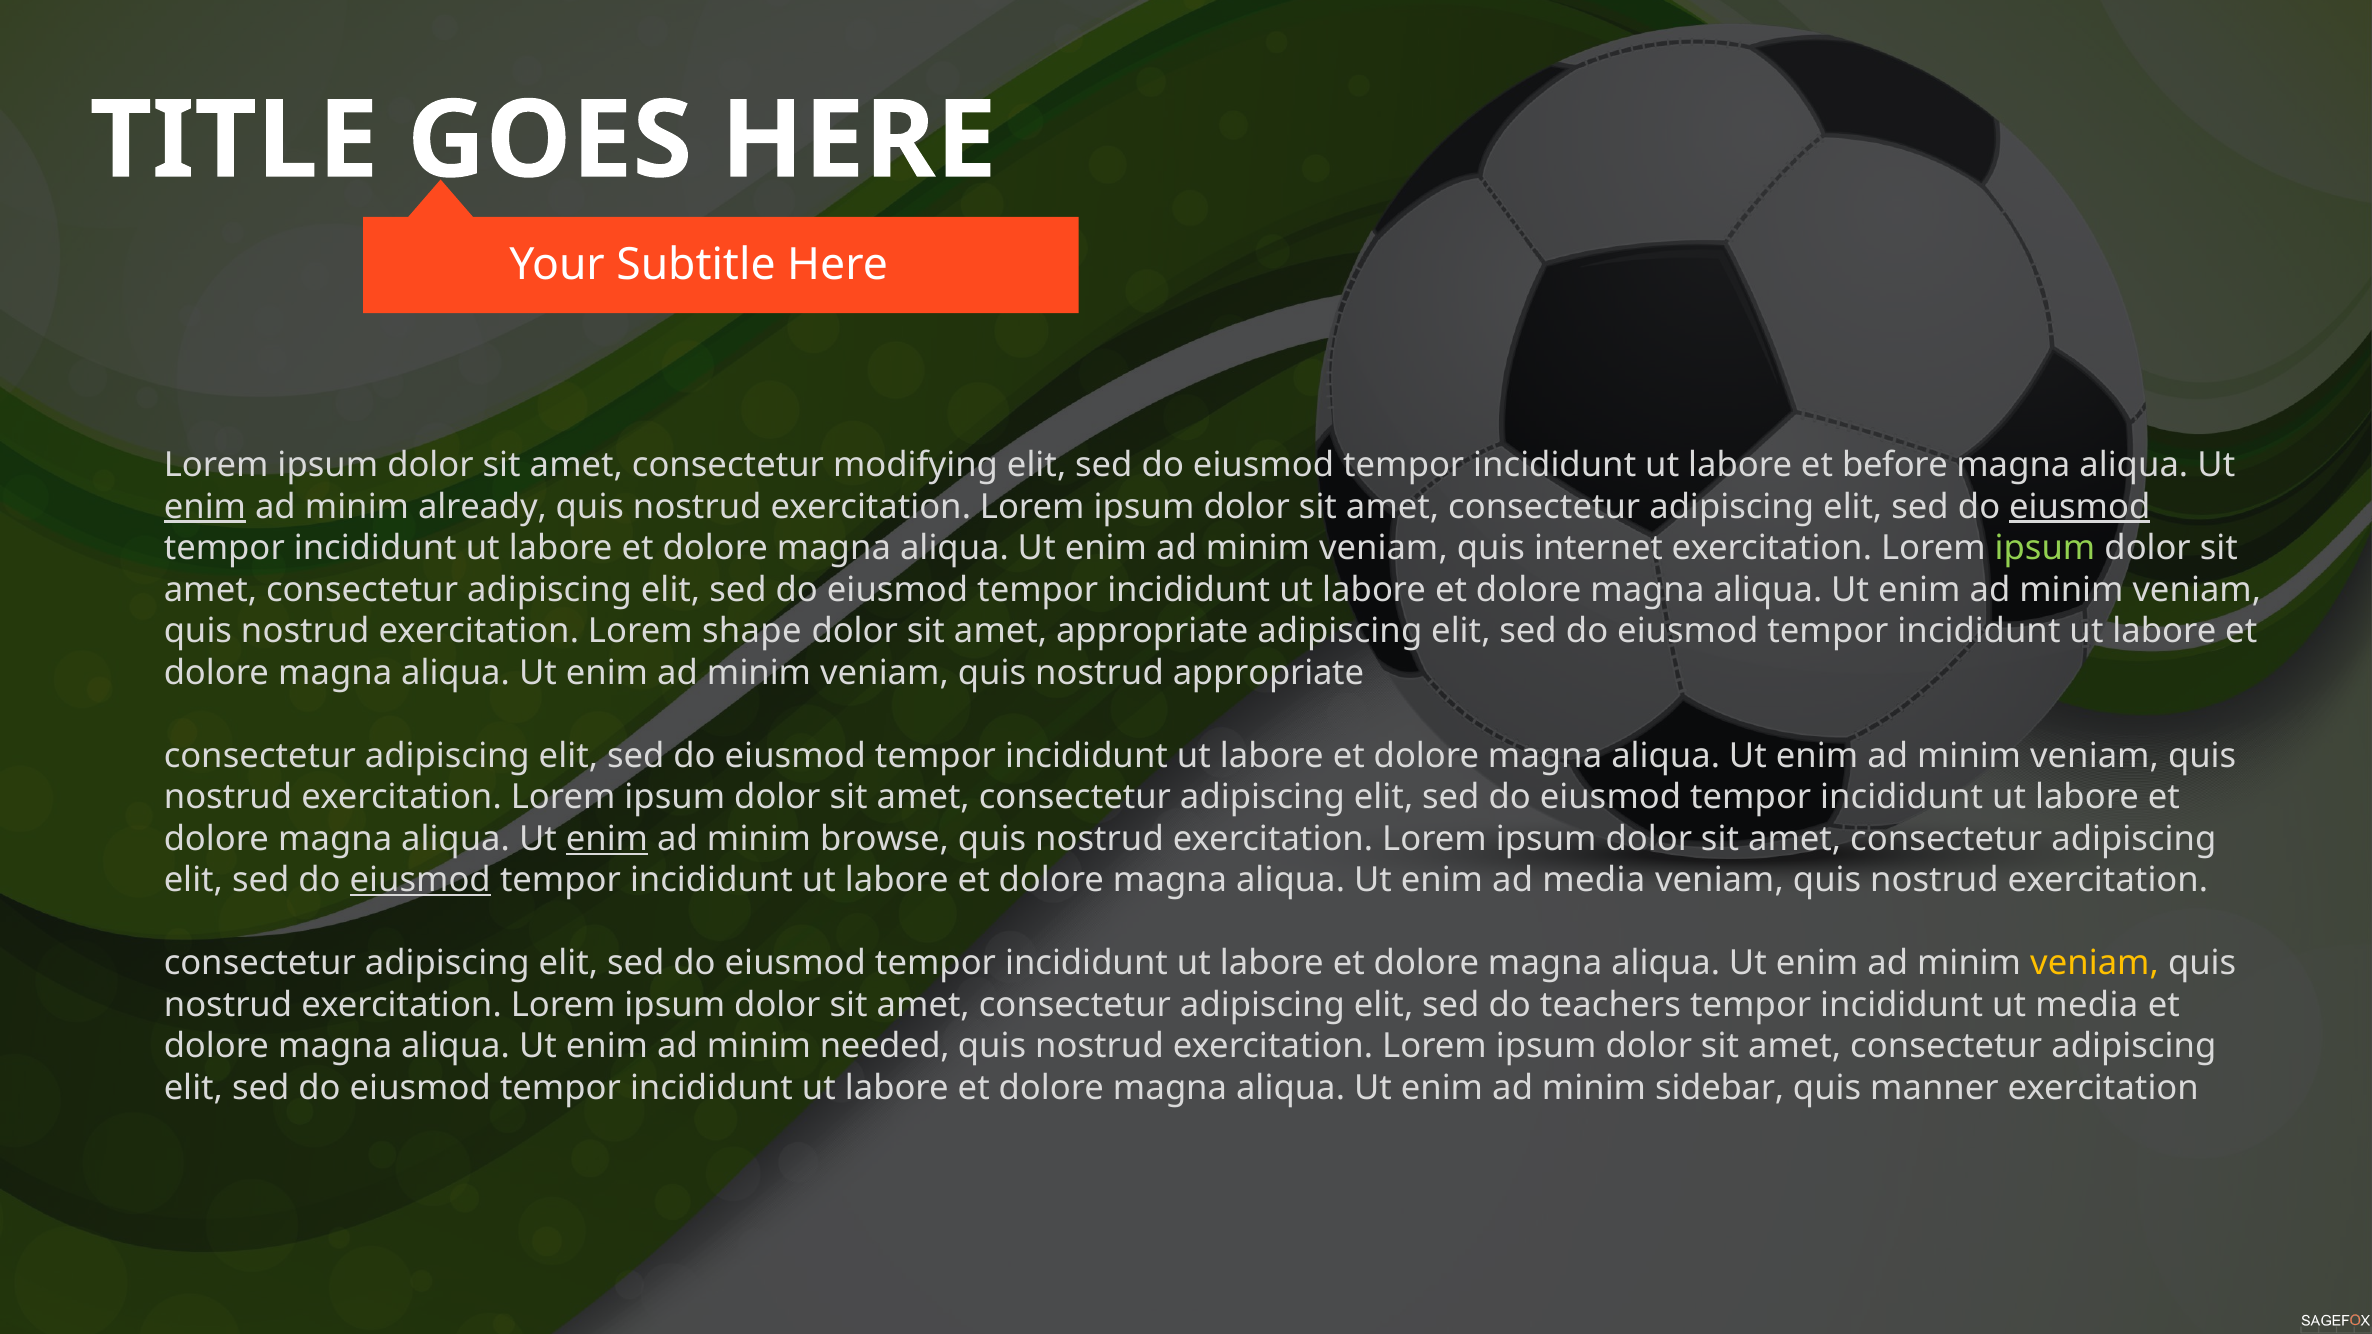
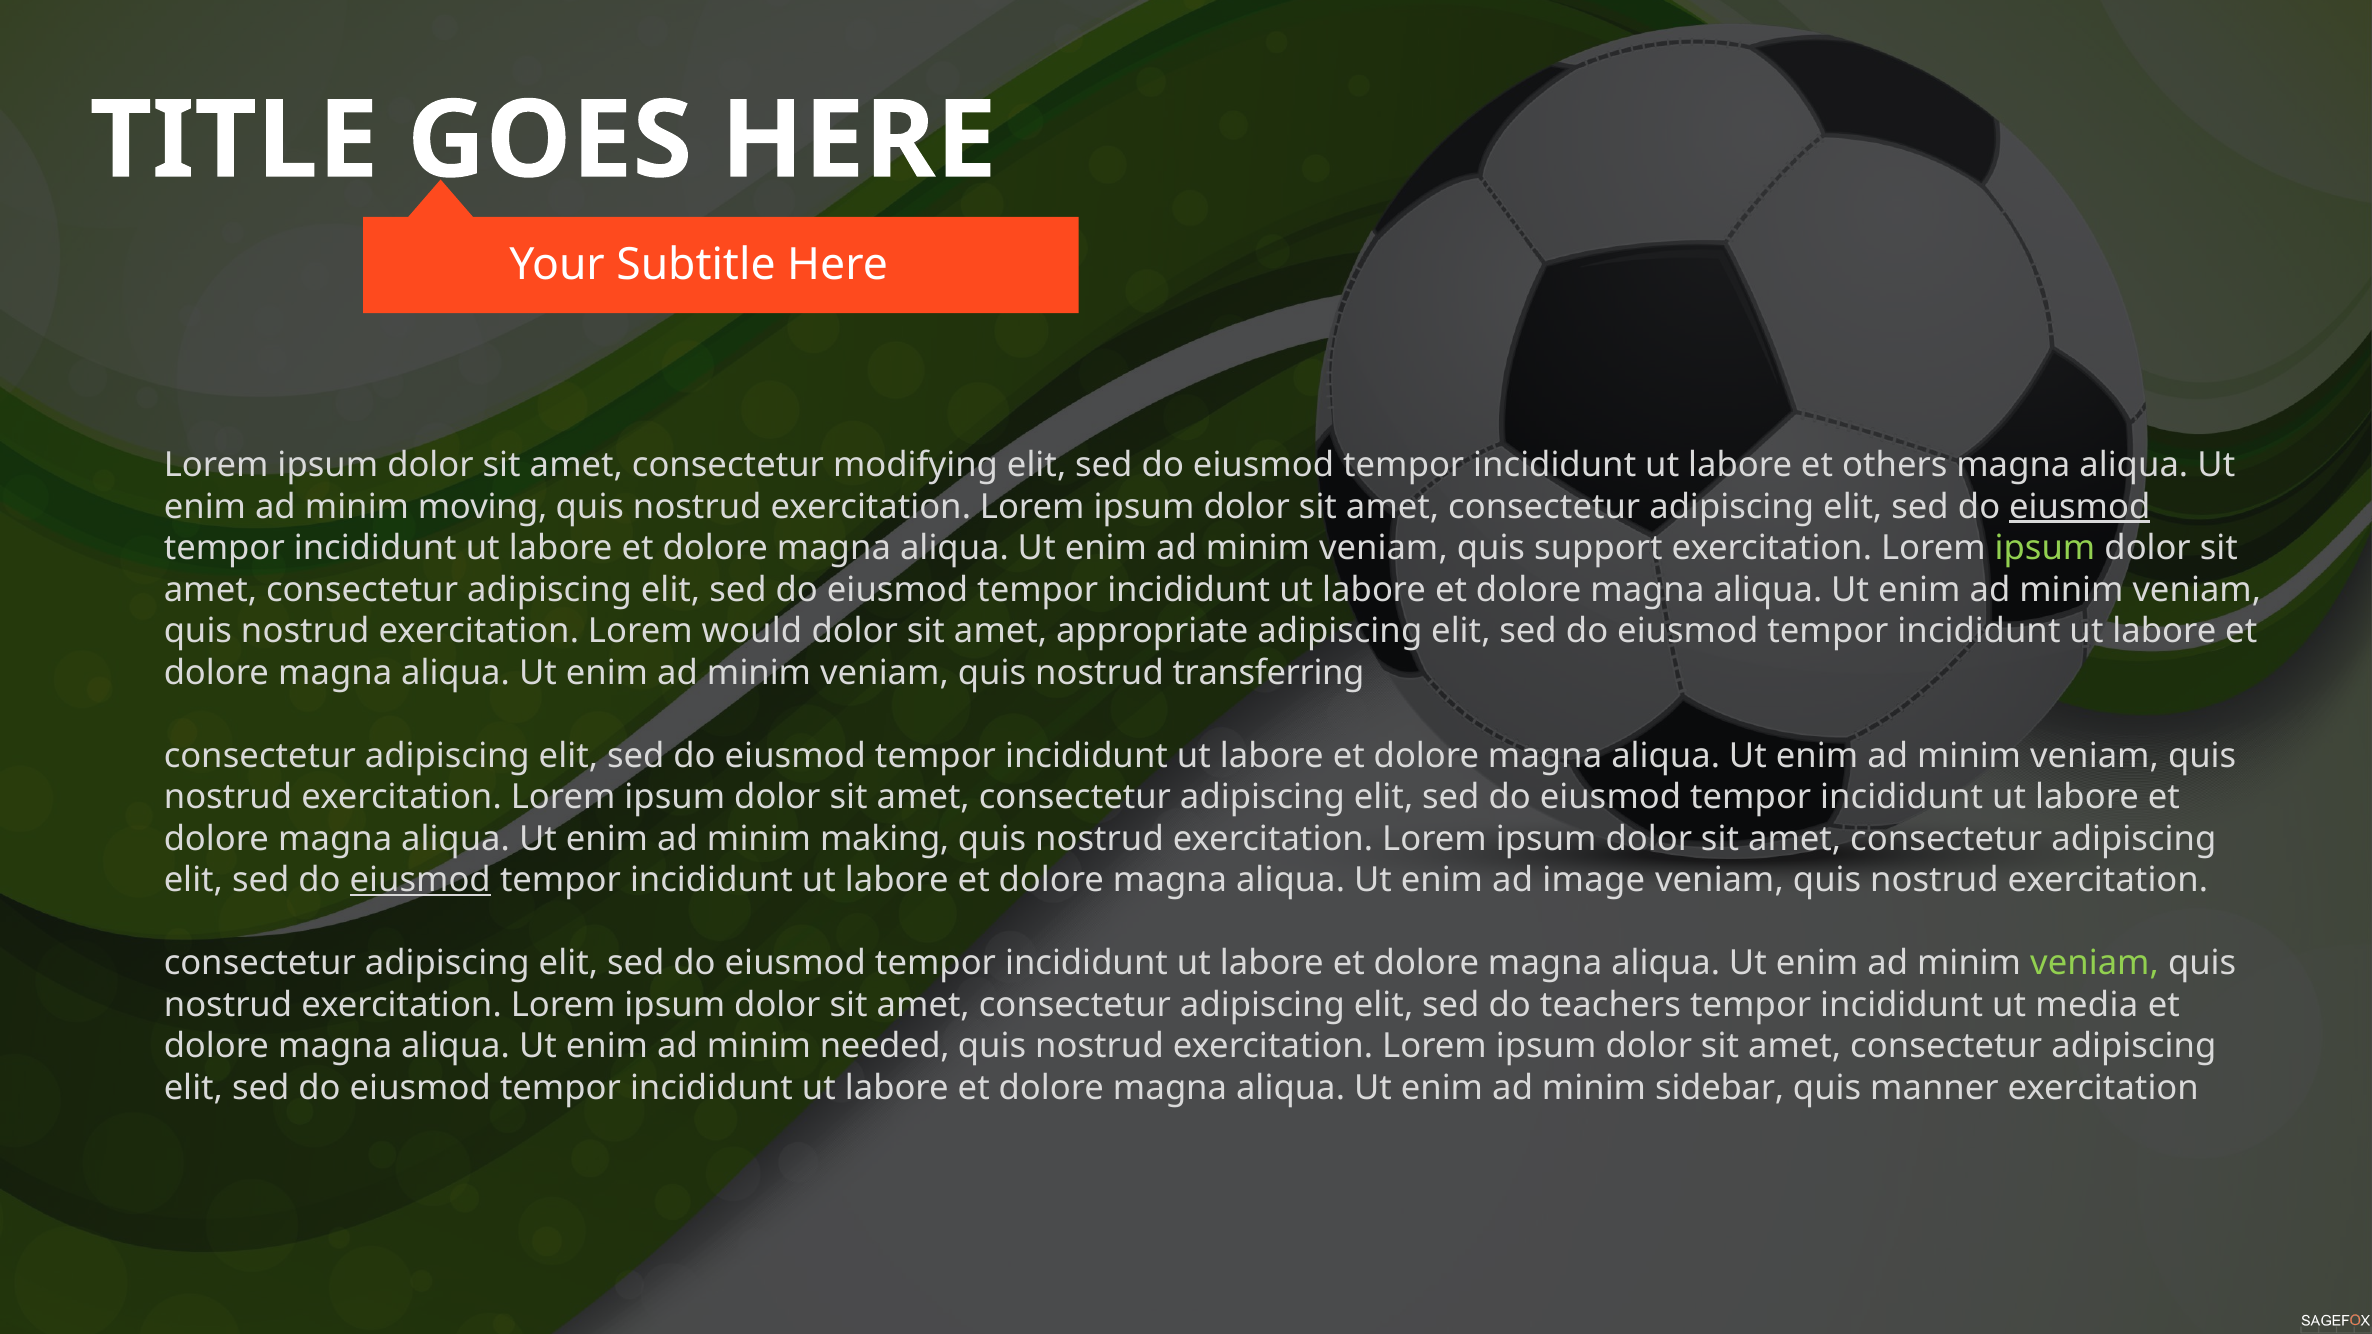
before: before -> others
enim at (205, 507) underline: present -> none
already: already -> moving
internet: internet -> support
shape: shape -> would
nostrud appropriate: appropriate -> transferring
enim at (607, 839) underline: present -> none
browse: browse -> making
ad media: media -> image
veniam at (2095, 964) colour: yellow -> light green
